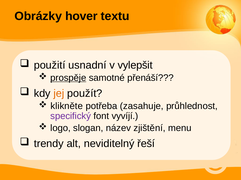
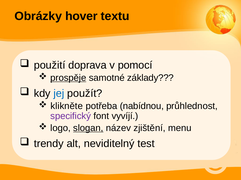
usnadní: usnadní -> doprava
vylepšit: vylepšit -> pomocí
přenáší: přenáší -> základy
jej colour: orange -> blue
zasahuje: zasahuje -> nabídnou
slogan underline: none -> present
řeší: řeší -> test
